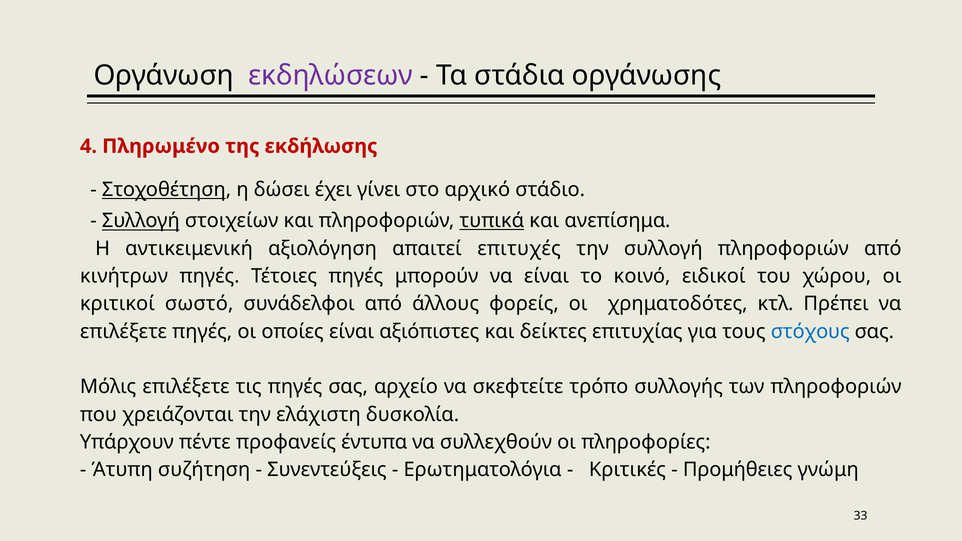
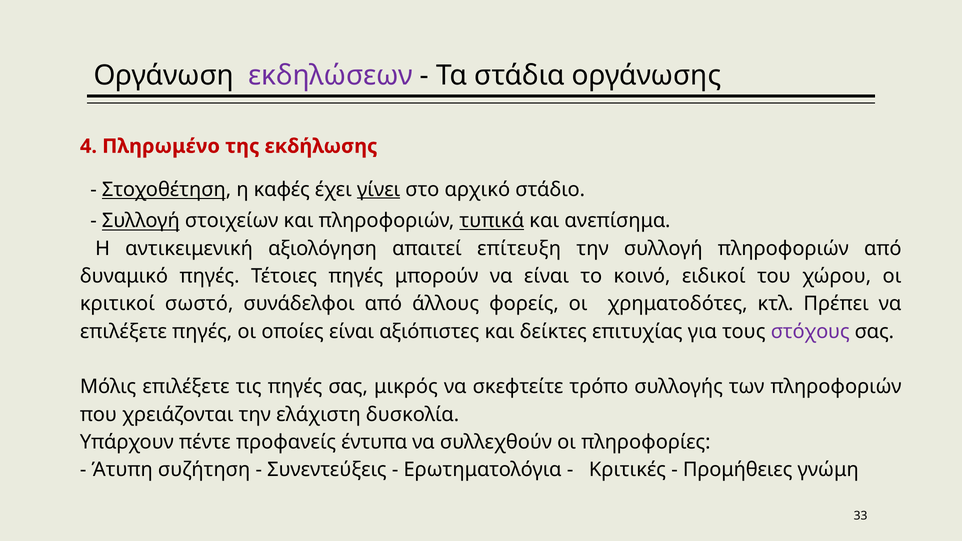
δώσει: δώσει -> καφές
γίνει underline: none -> present
επιτυχές: επιτυχές -> επίτευξη
κινήτρων: κινήτρων -> δυναμικό
στόχους colour: blue -> purple
αρχείο: αρχείο -> μικρός
